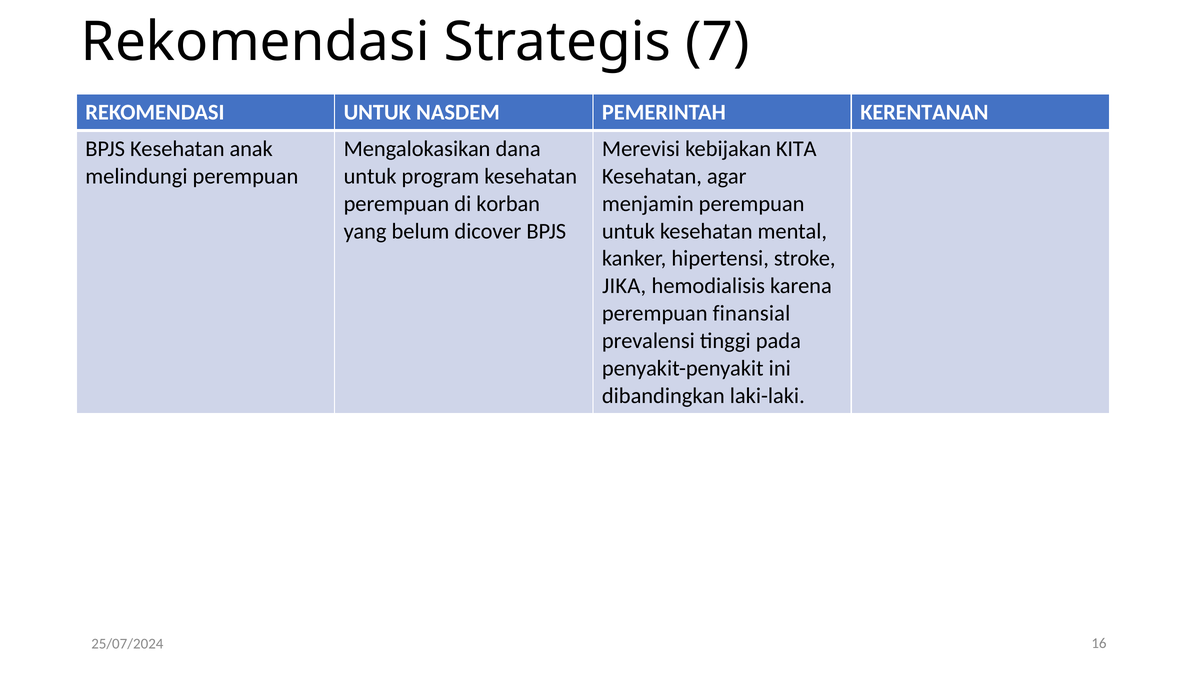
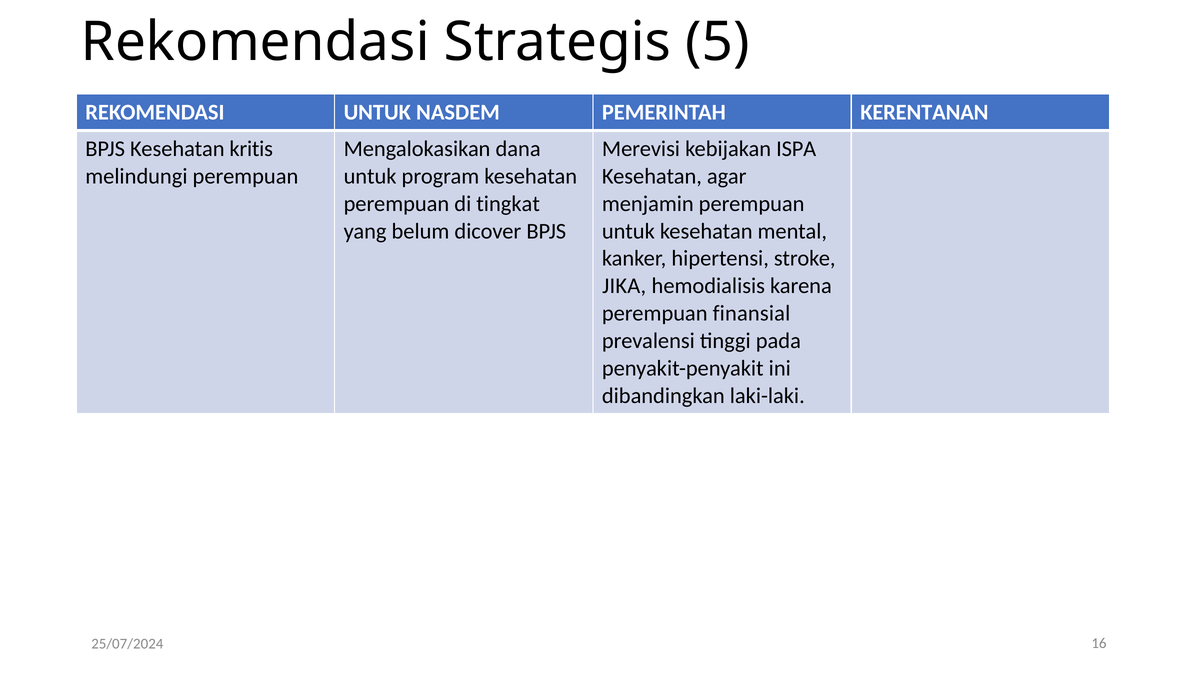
7: 7 -> 5
anak: anak -> kritis
KITA: KITA -> ISPA
korban: korban -> tingkat
